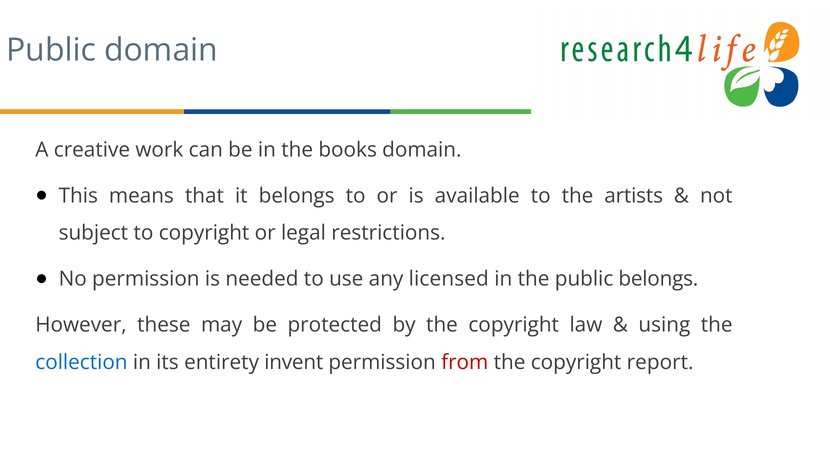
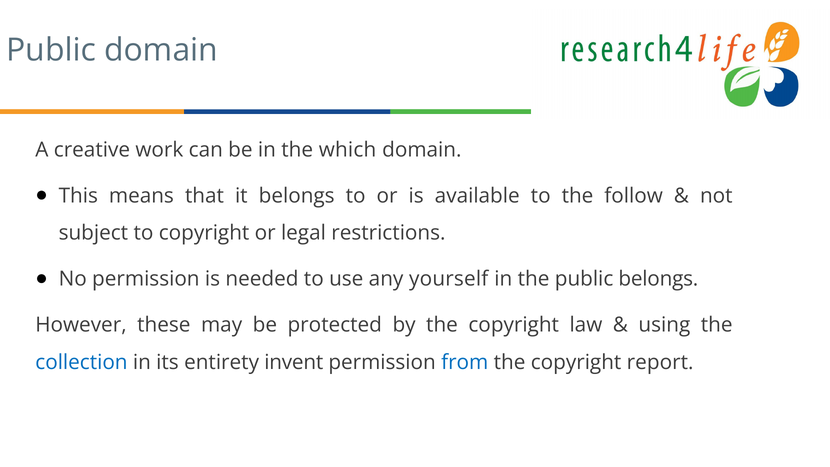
books: books -> which
artists: artists -> follow
licensed: licensed -> yourself
from colour: red -> blue
